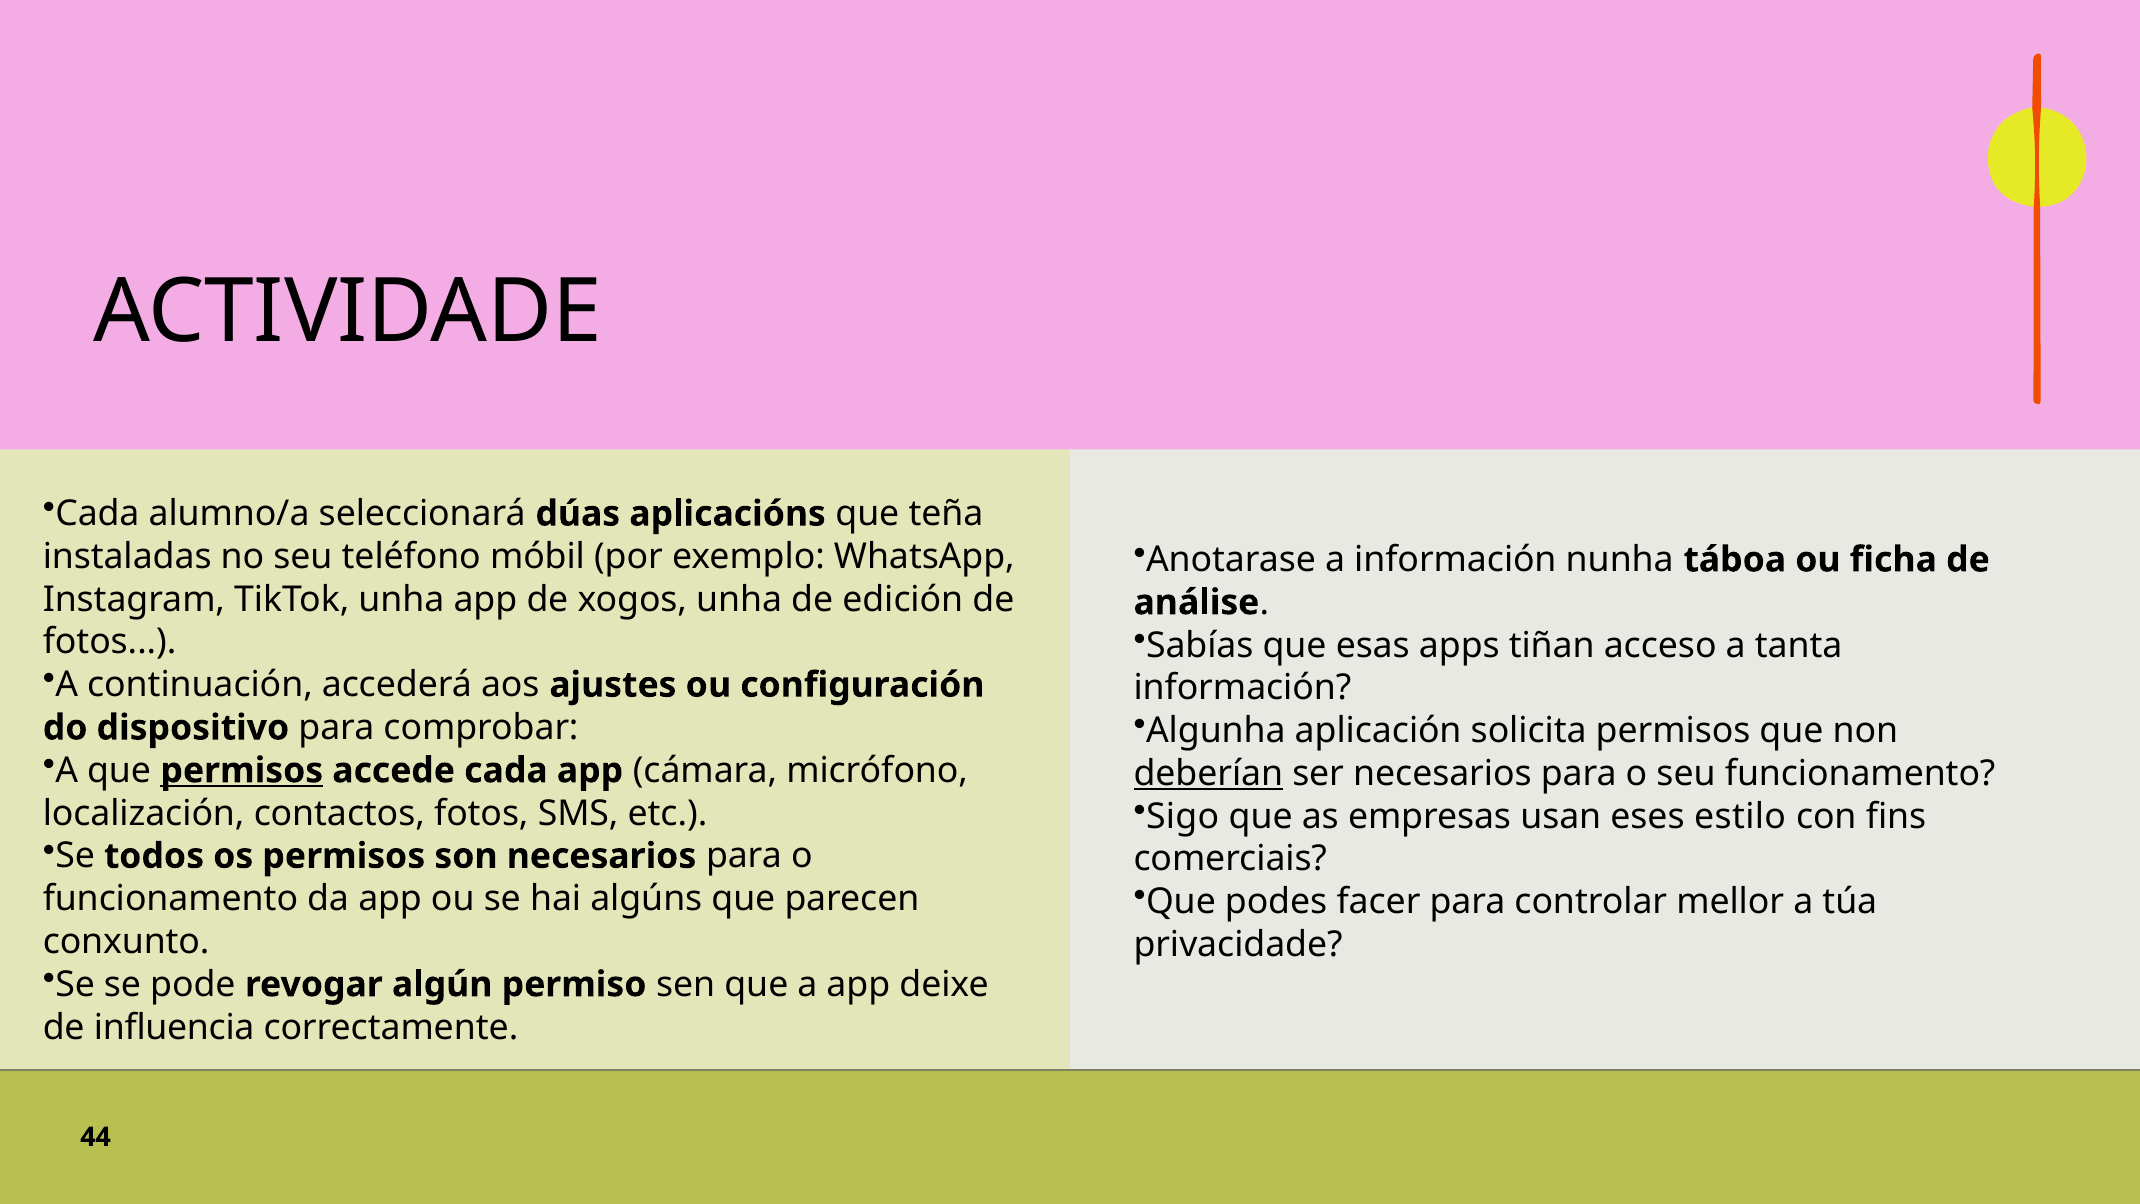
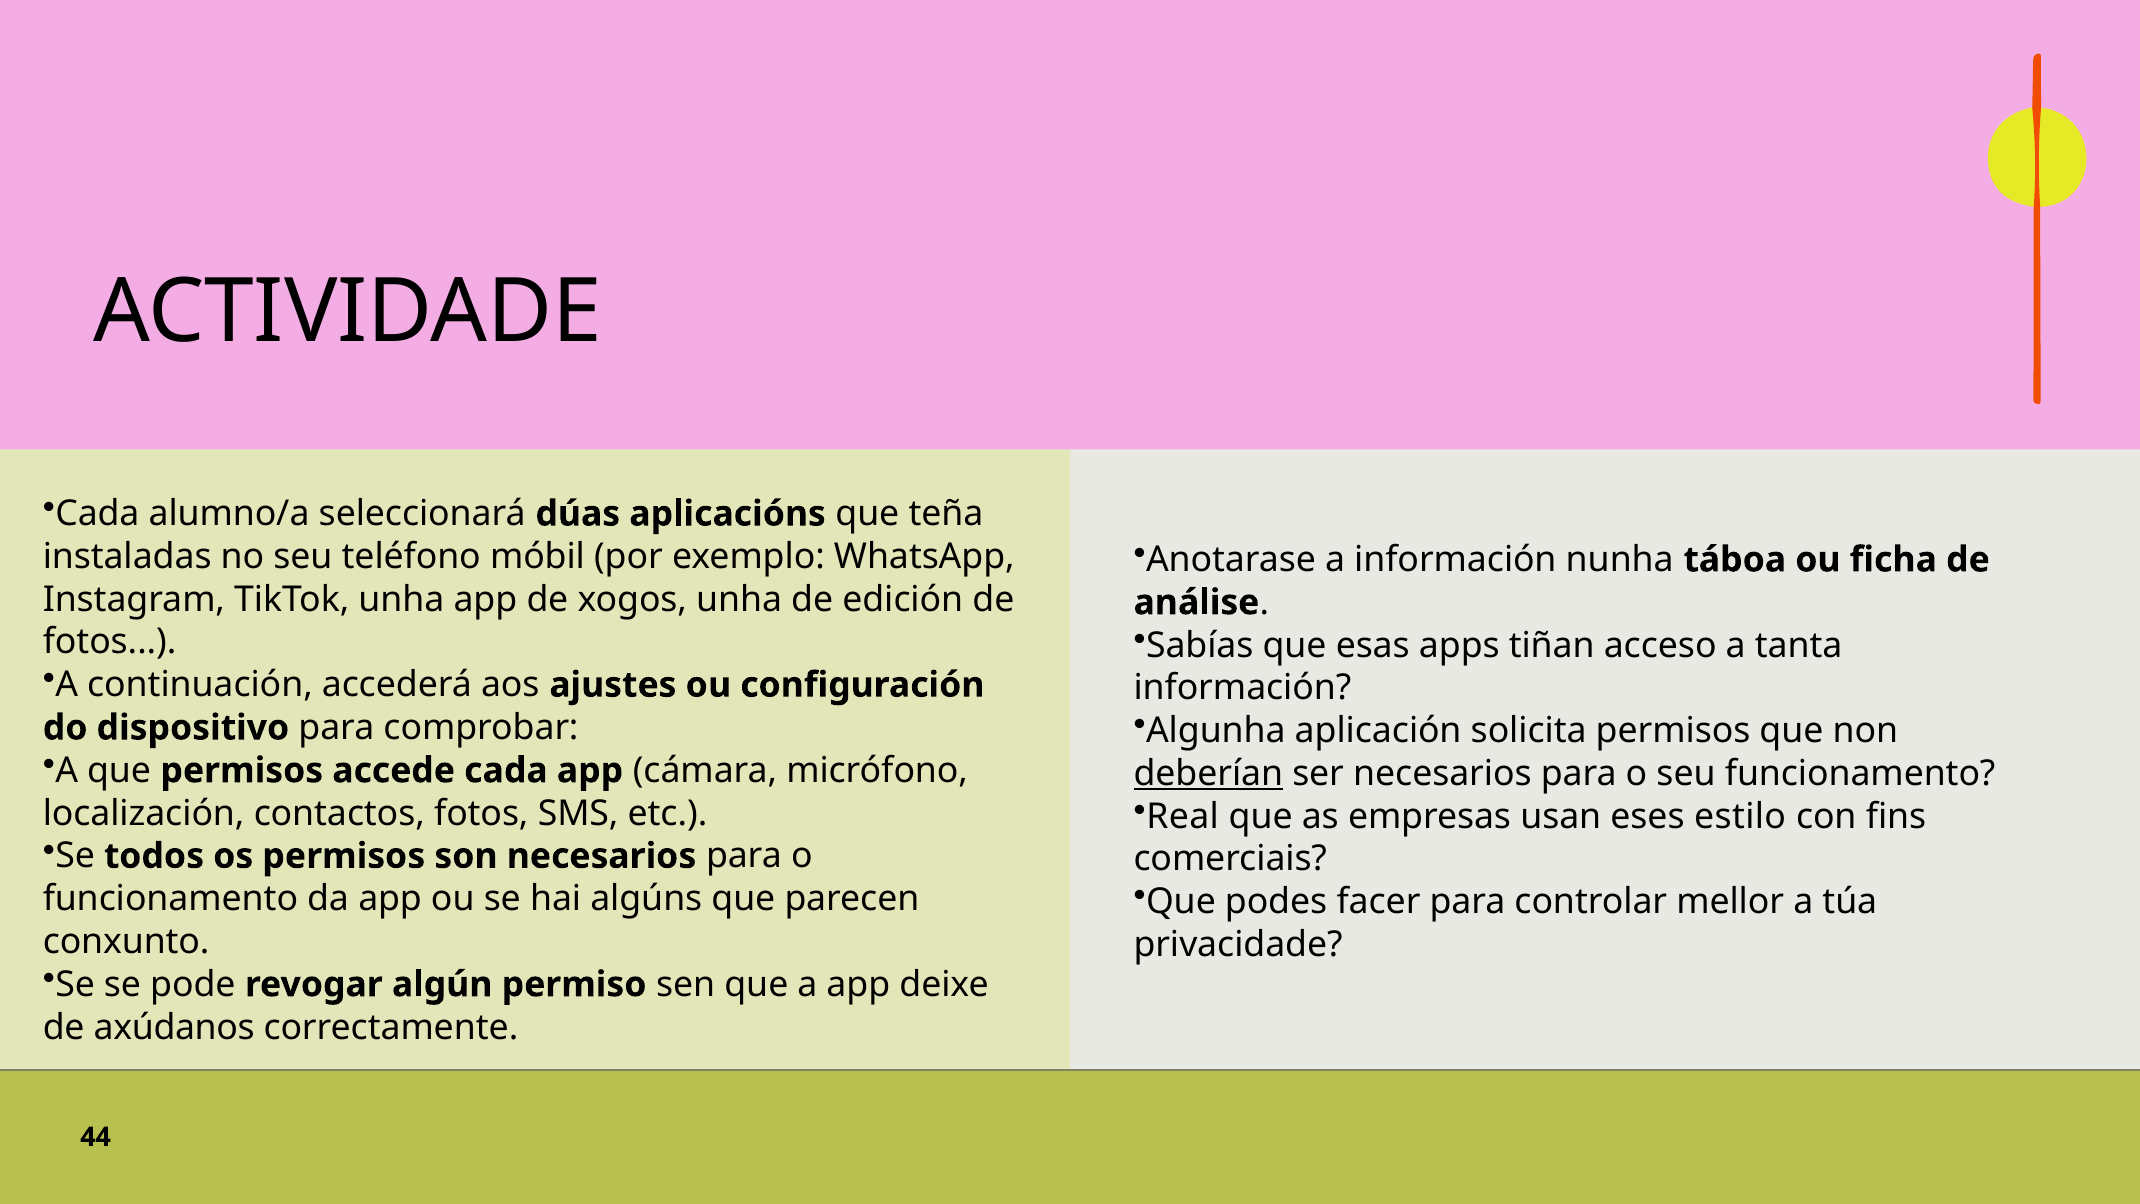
permisos at (242, 770) underline: present -> none
Sigo: Sigo -> Real
influencia: influencia -> axúdanos
